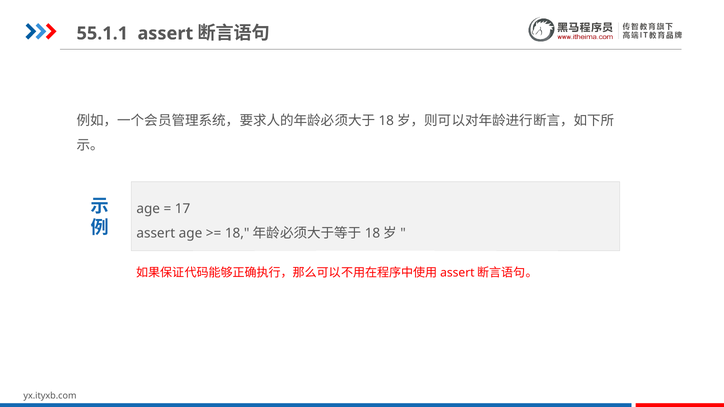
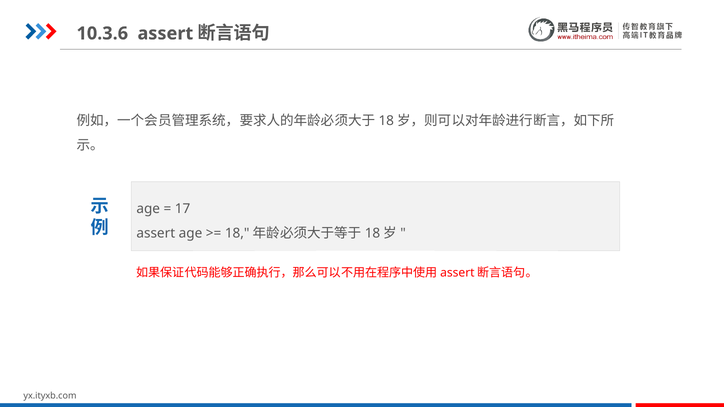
55.1.1: 55.1.1 -> 10.3.6
